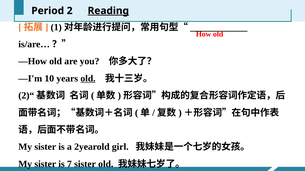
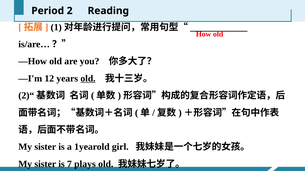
Reading underline: present -> none
10: 10 -> 12
a 2: 2 -> 1
7 sister: sister -> plays
